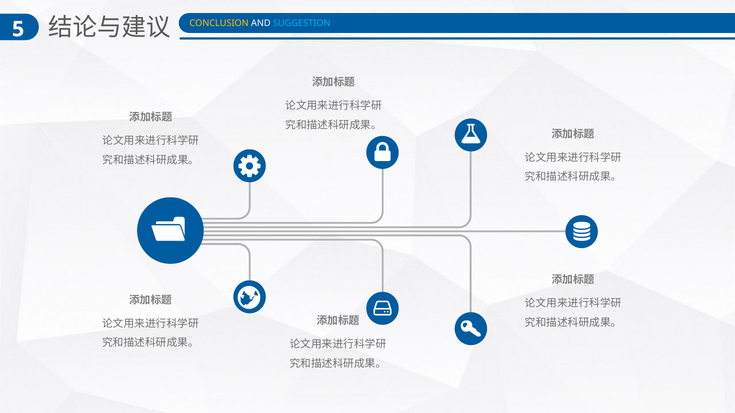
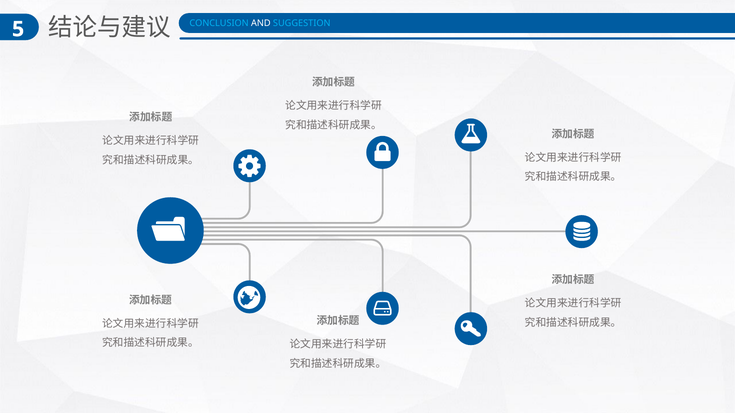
CONCLUSION colour: yellow -> light blue
